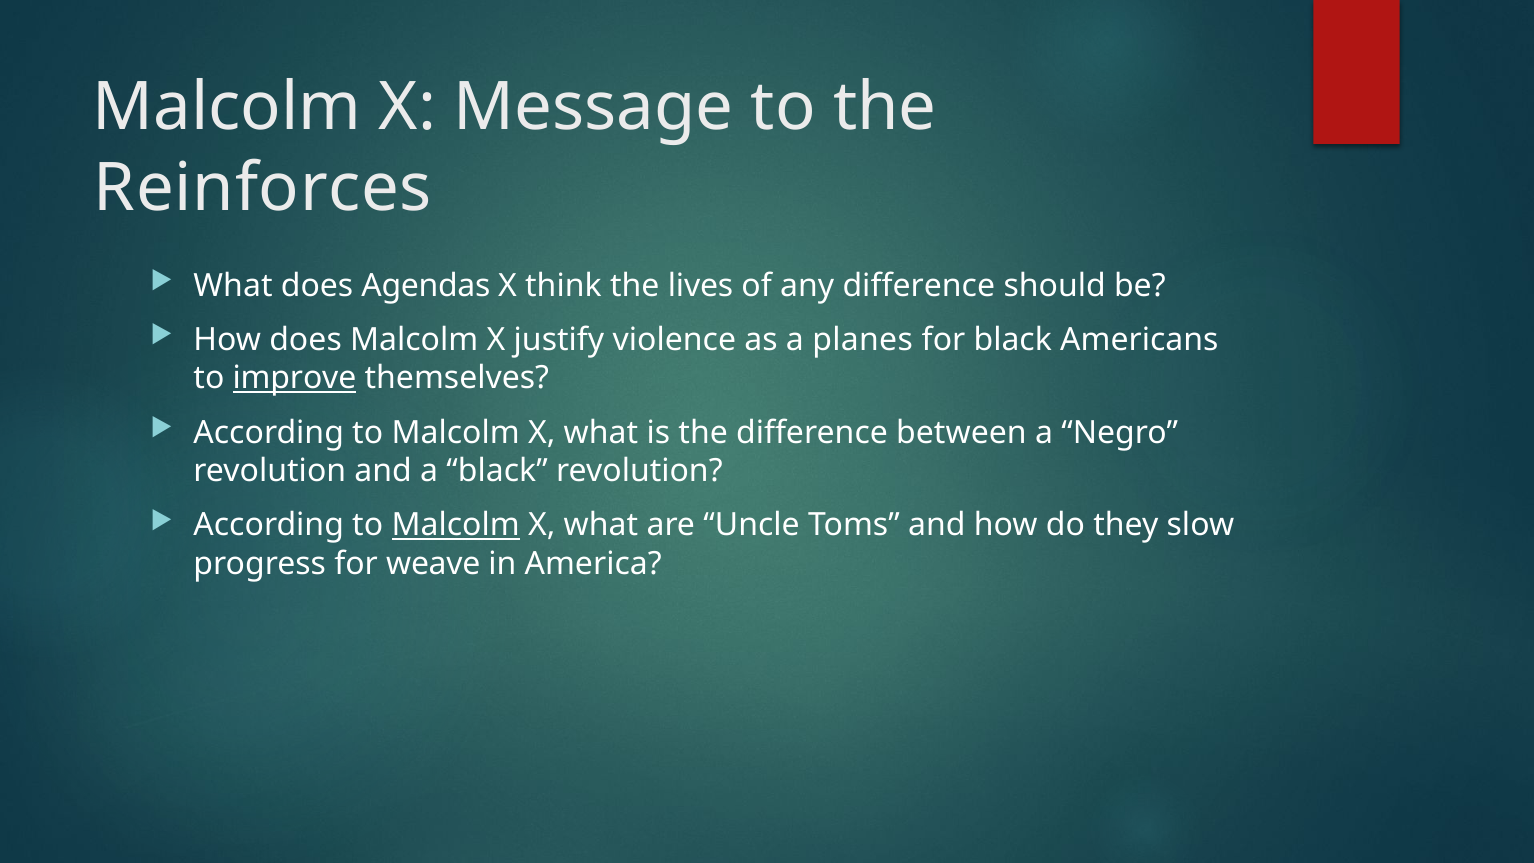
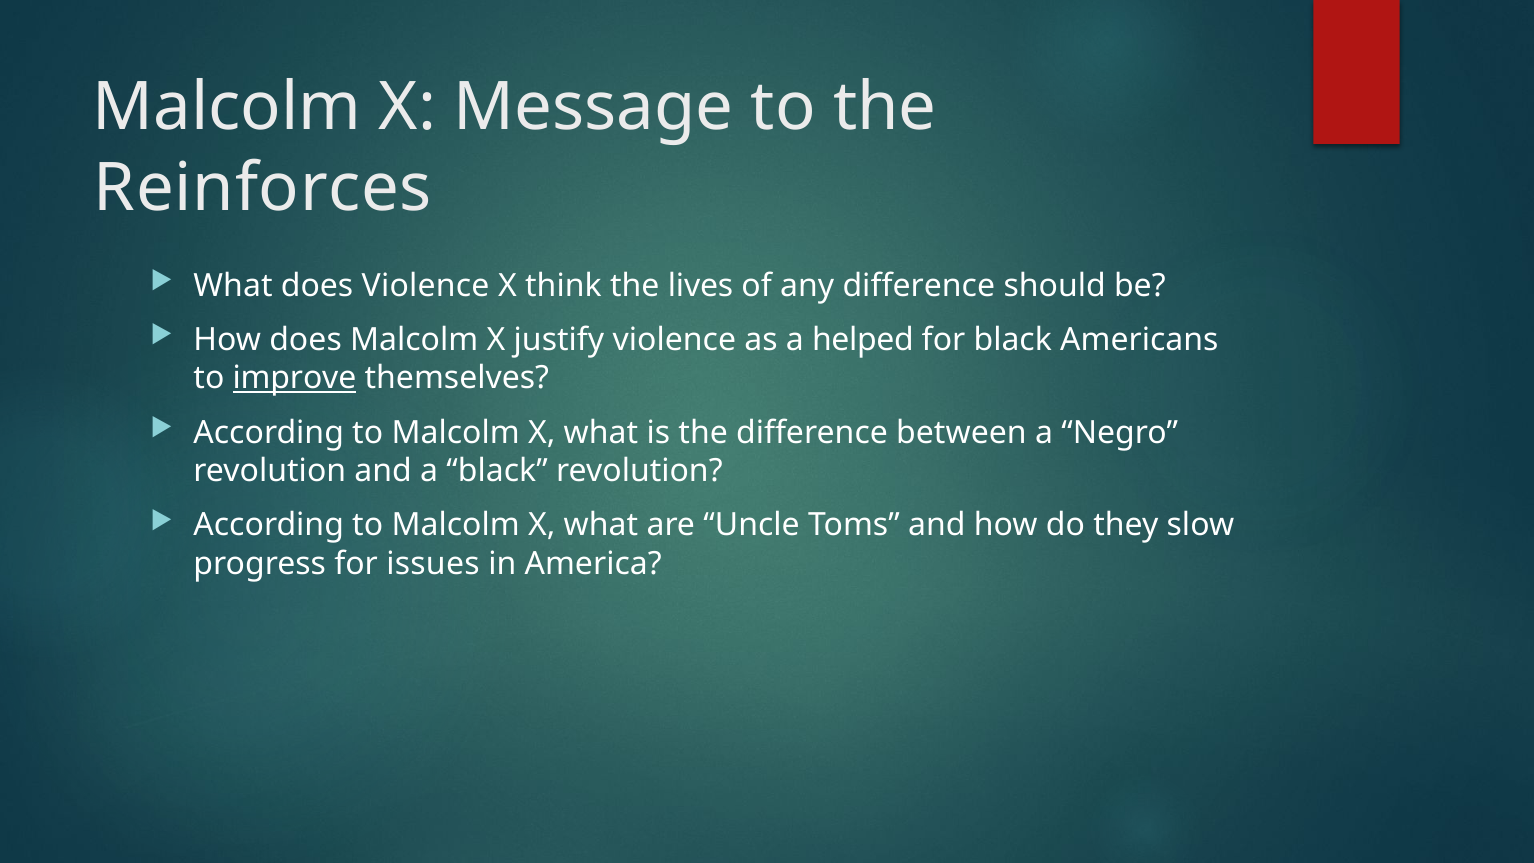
does Agendas: Agendas -> Violence
planes: planes -> helped
Malcolm at (456, 525) underline: present -> none
weave: weave -> issues
